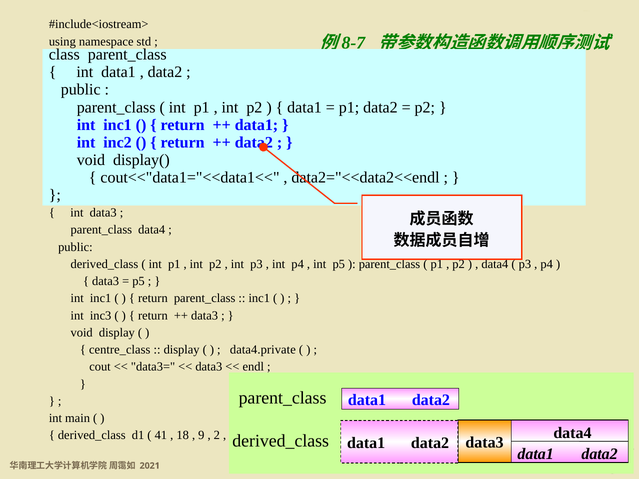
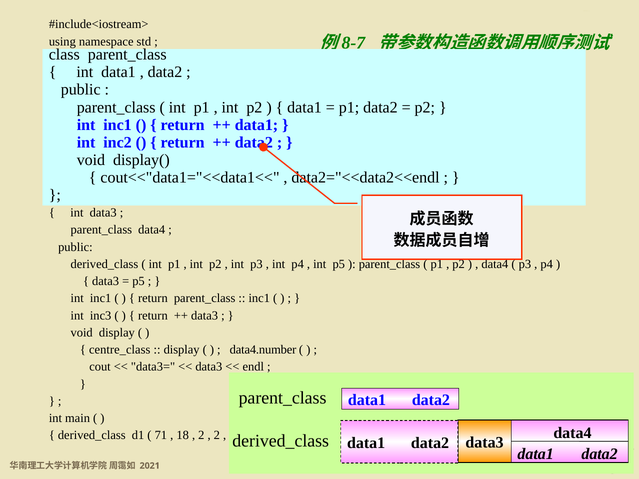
data4.private: data4.private -> data4.number
41: 41 -> 71
9 at (201, 436): 9 -> 2
